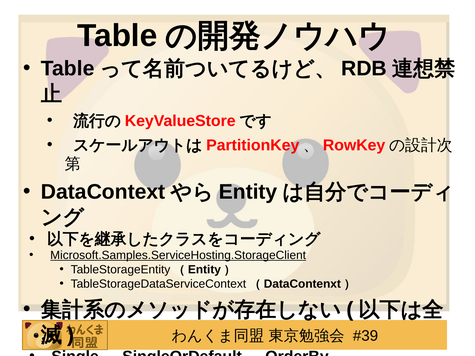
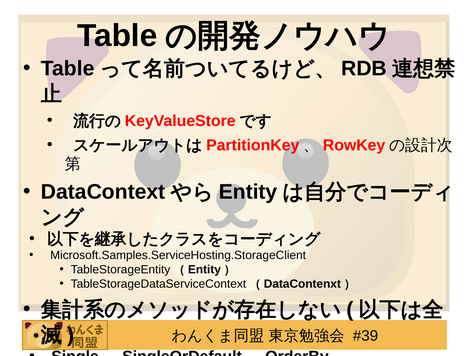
Microsoft.Samples.ServiceHosting.StorageClient underline: present -> none
